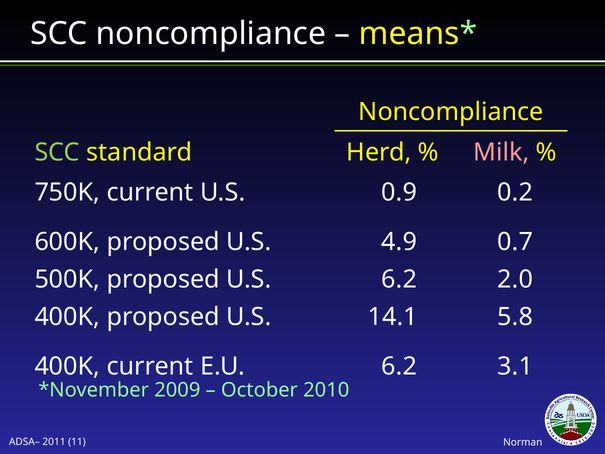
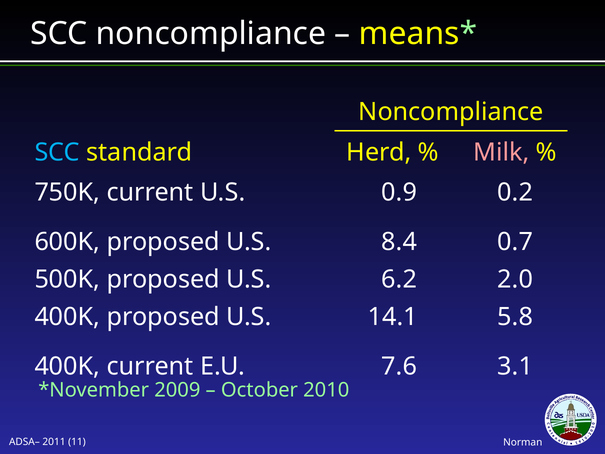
SCC at (57, 152) colour: light green -> light blue
4.9: 4.9 -> 8.4
E.U 6.2: 6.2 -> 7.6
